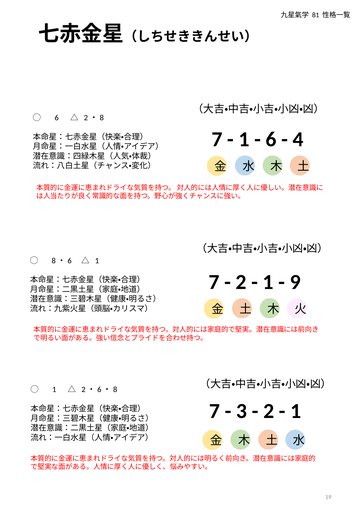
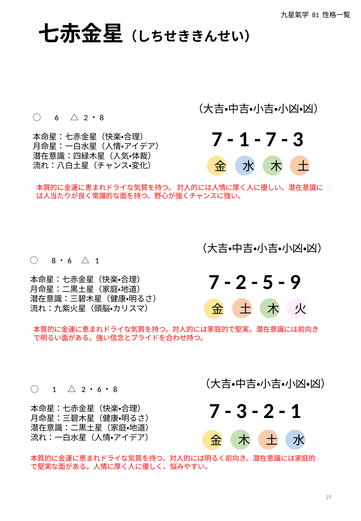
6 at (271, 139): 6 -> 7
4 at (298, 139): 4 -> 3
1 at (268, 282): 1 -> 5
